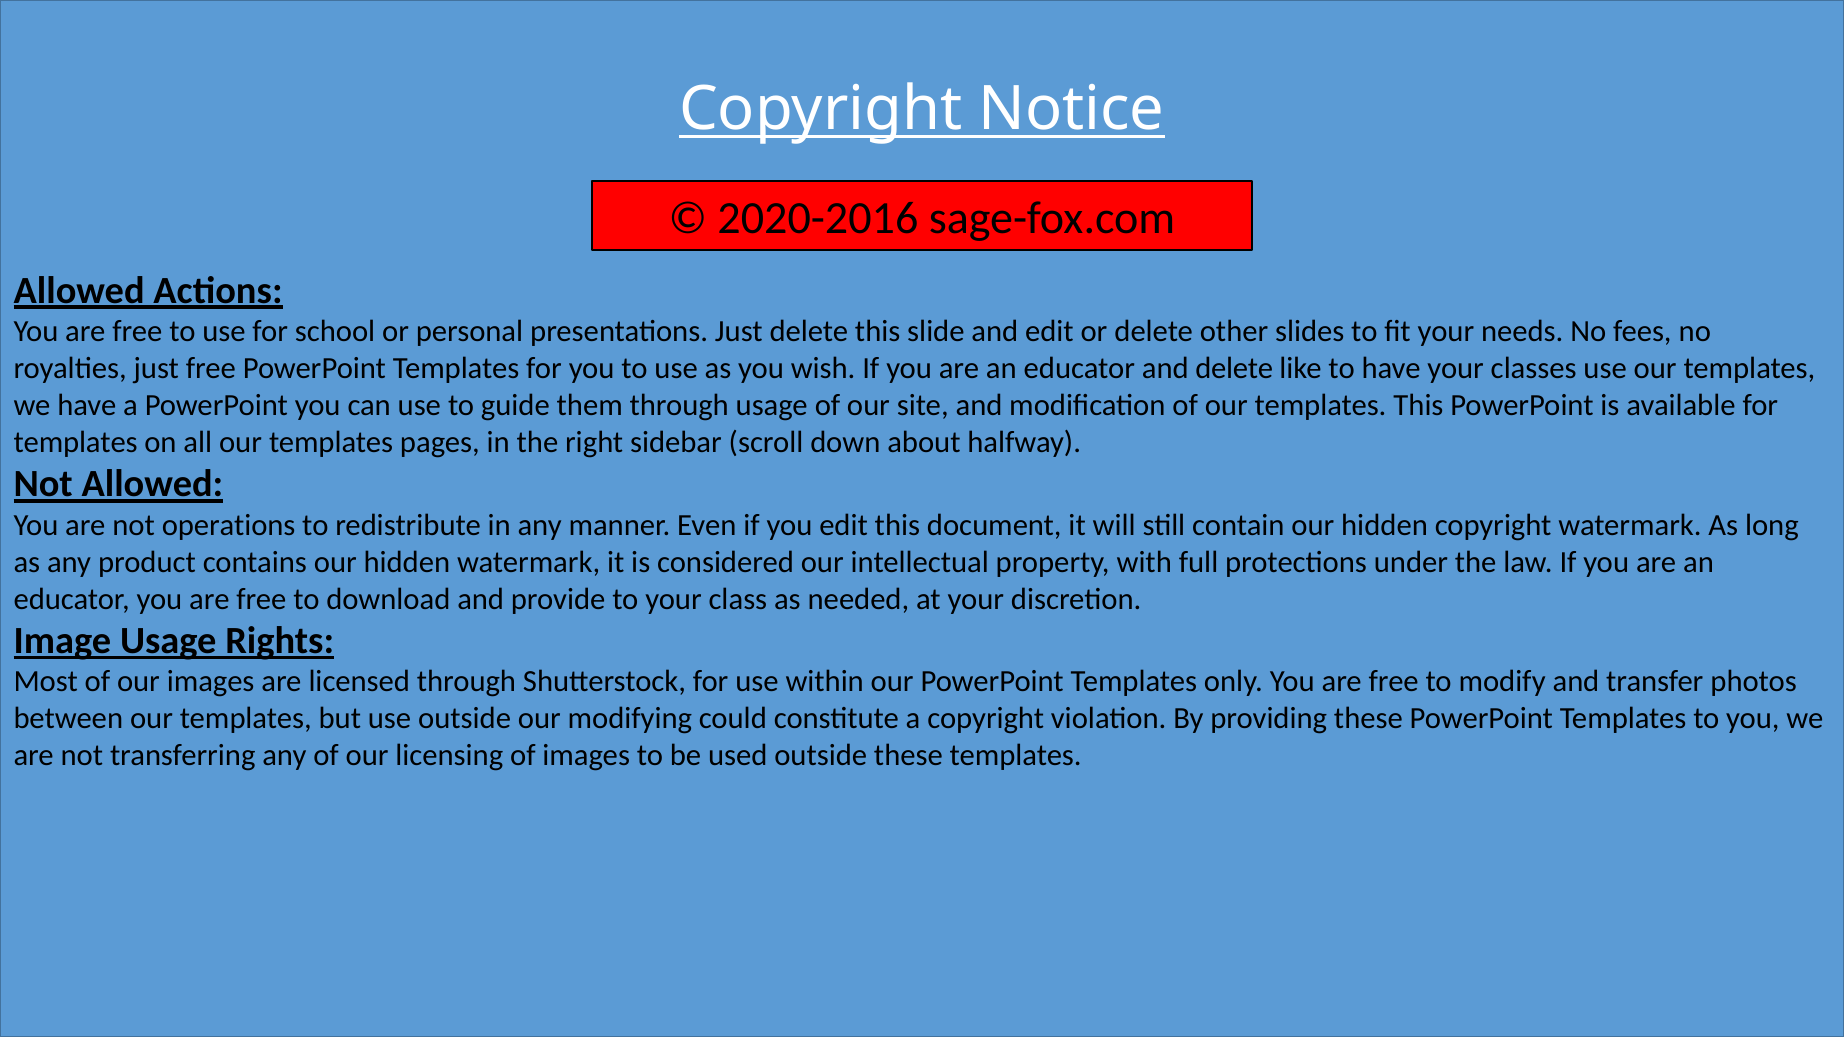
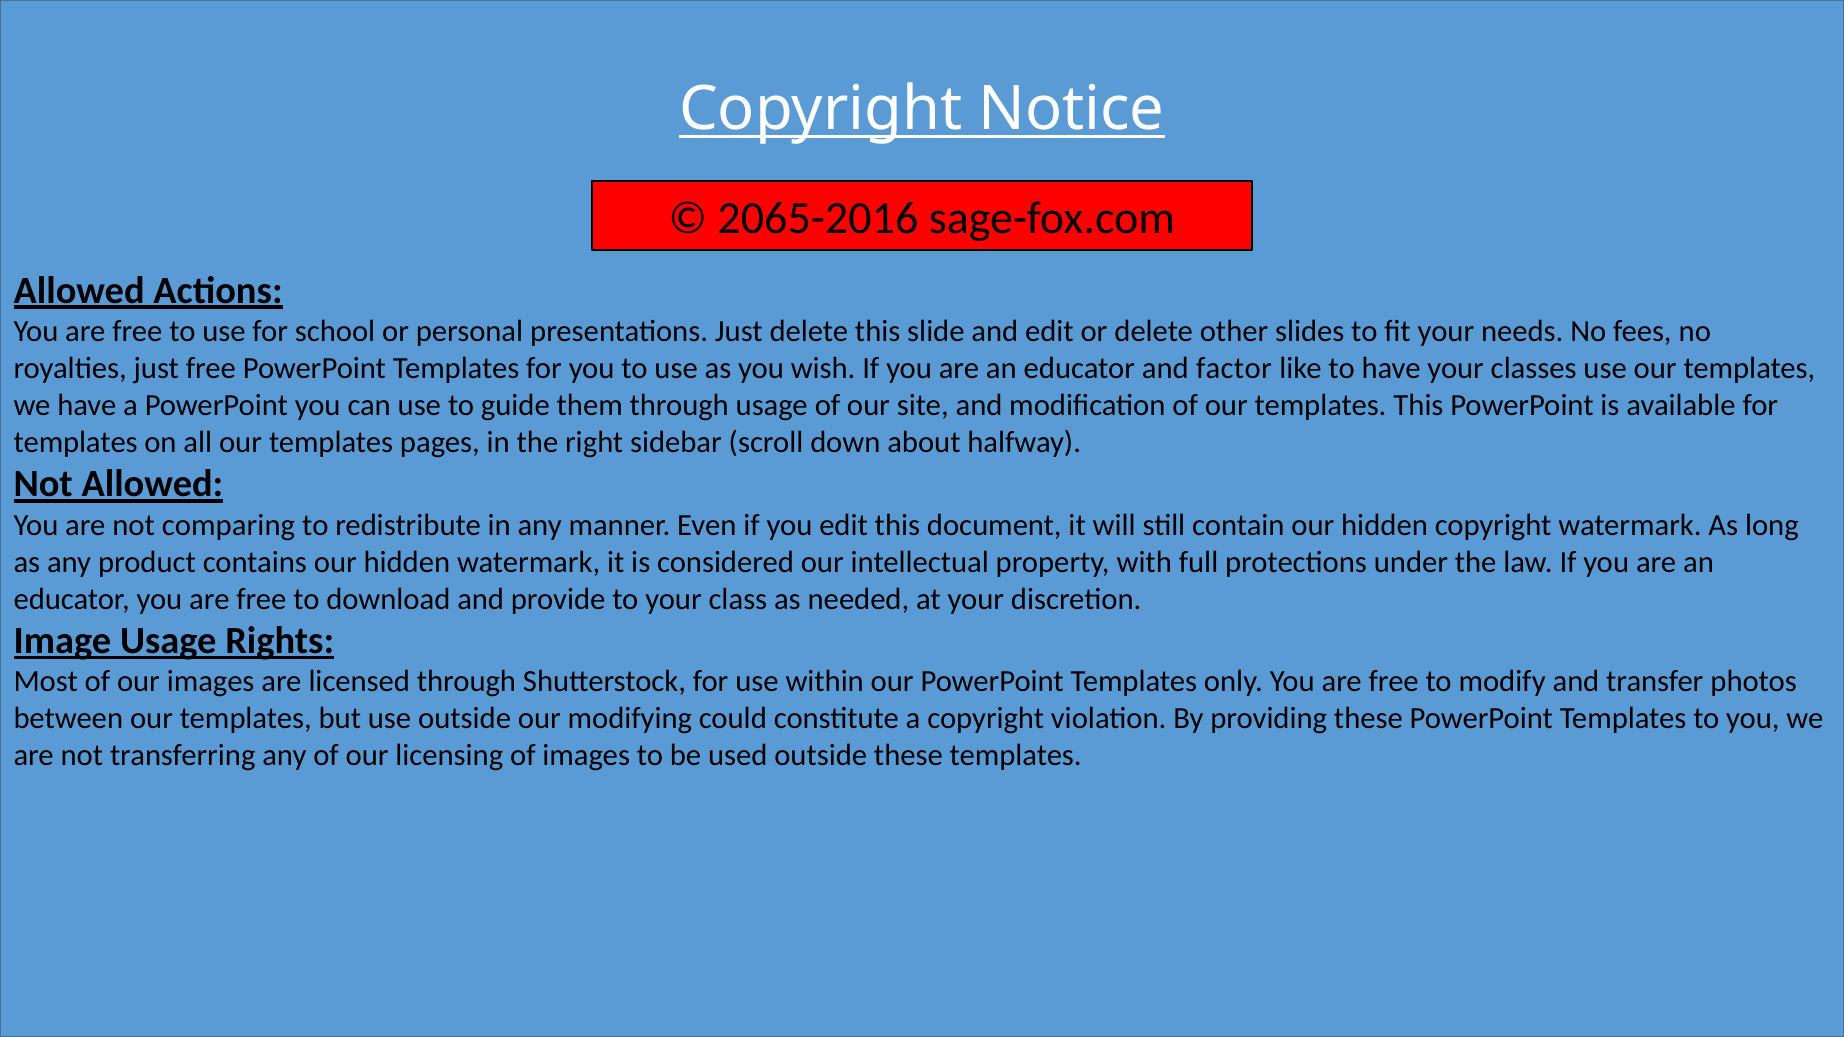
2020-2016: 2020-2016 -> 2065-2016
and delete: delete -> factor
operations: operations -> comparing
